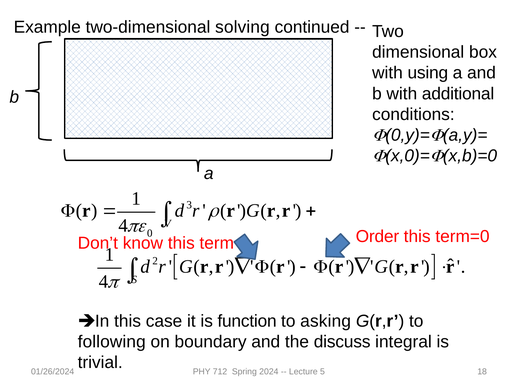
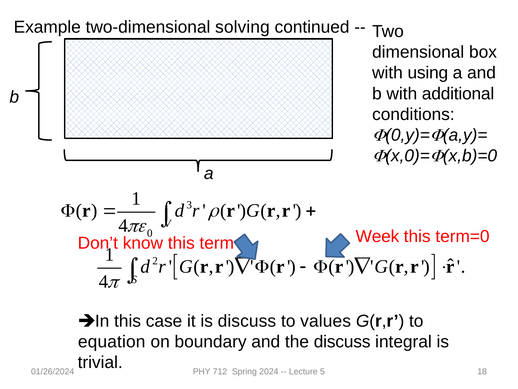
Order: Order -> Week
is function: function -> discuss
asking: asking -> values
following: following -> equation
